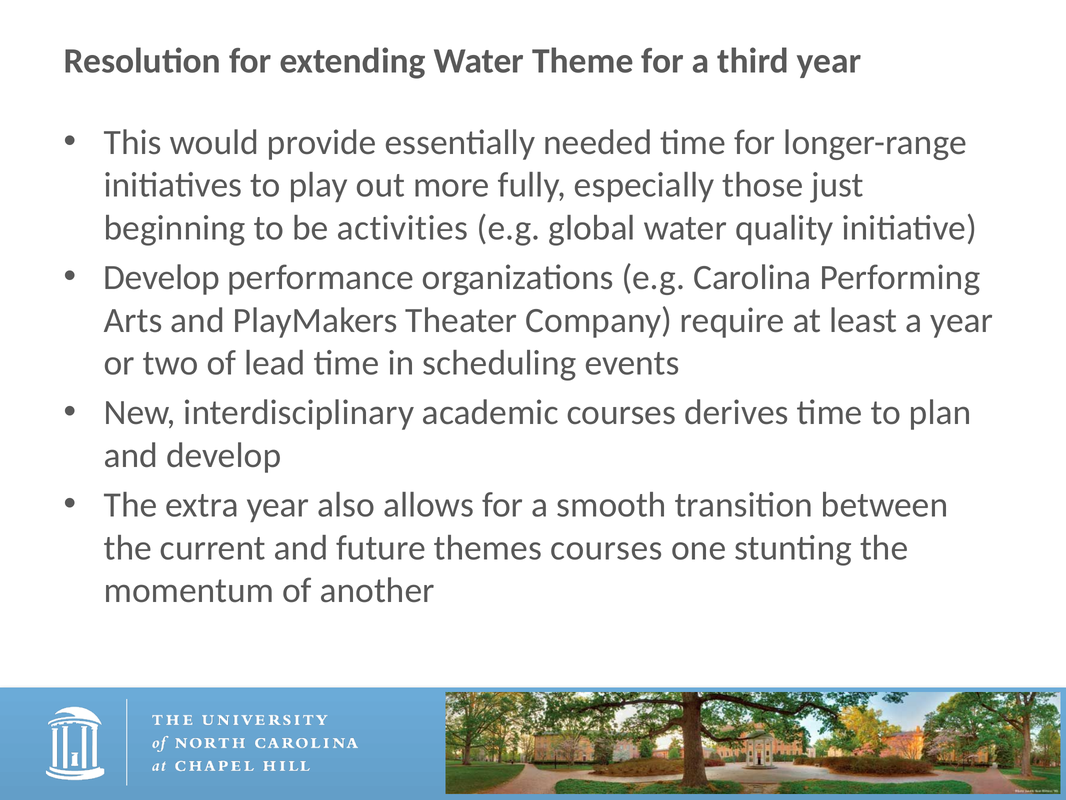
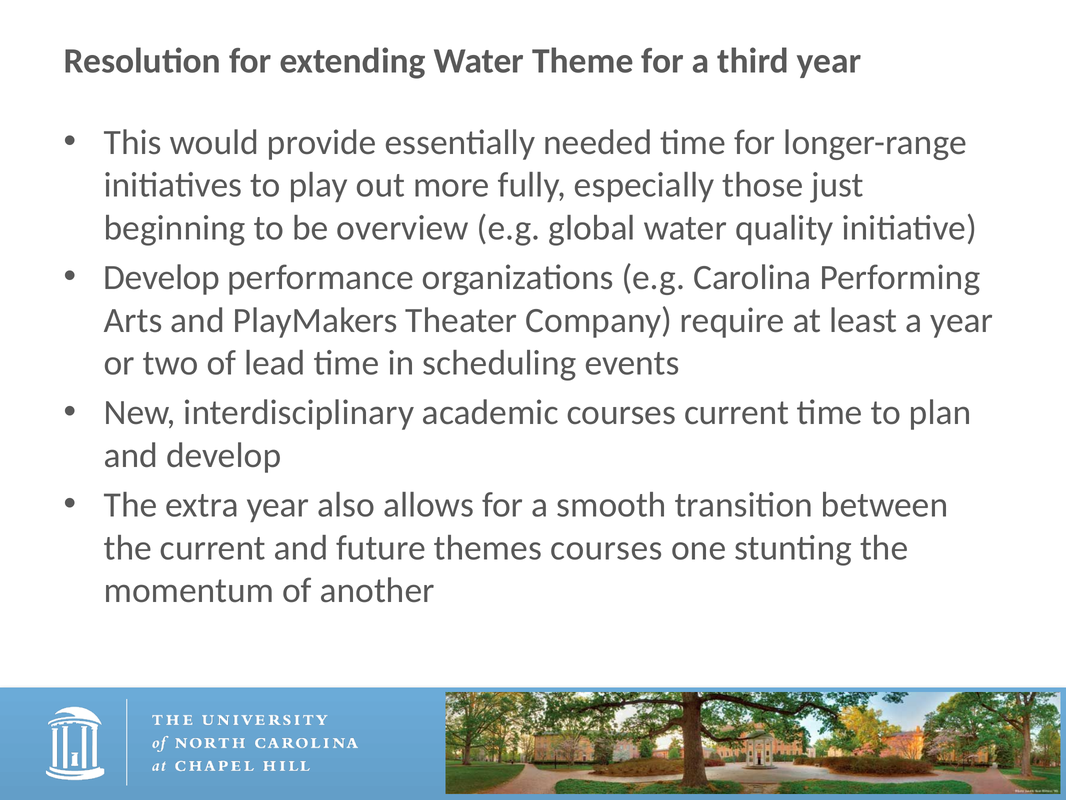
activities: activities -> overview
courses derives: derives -> current
